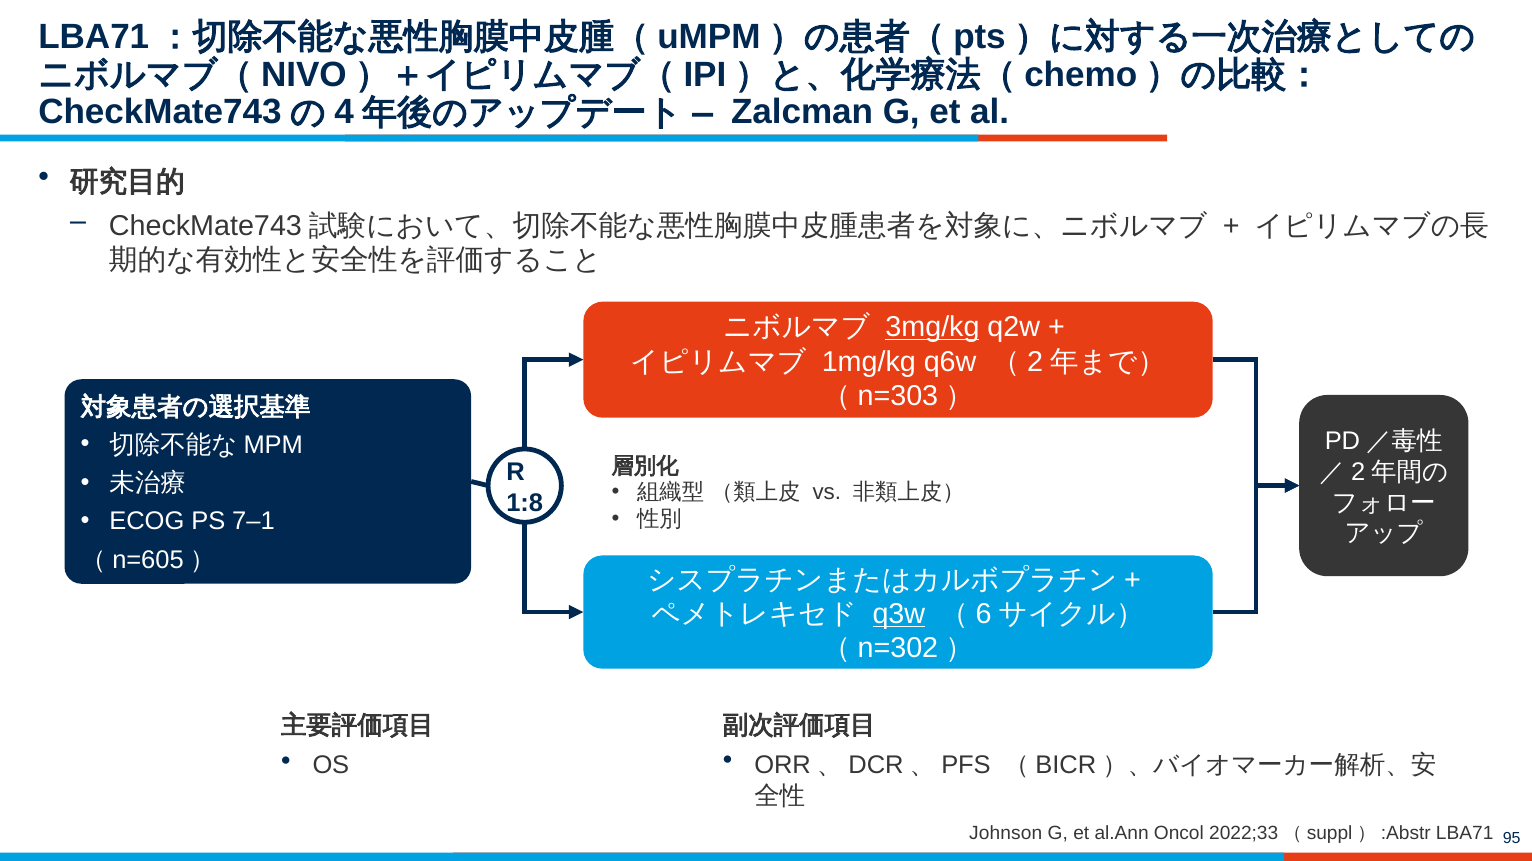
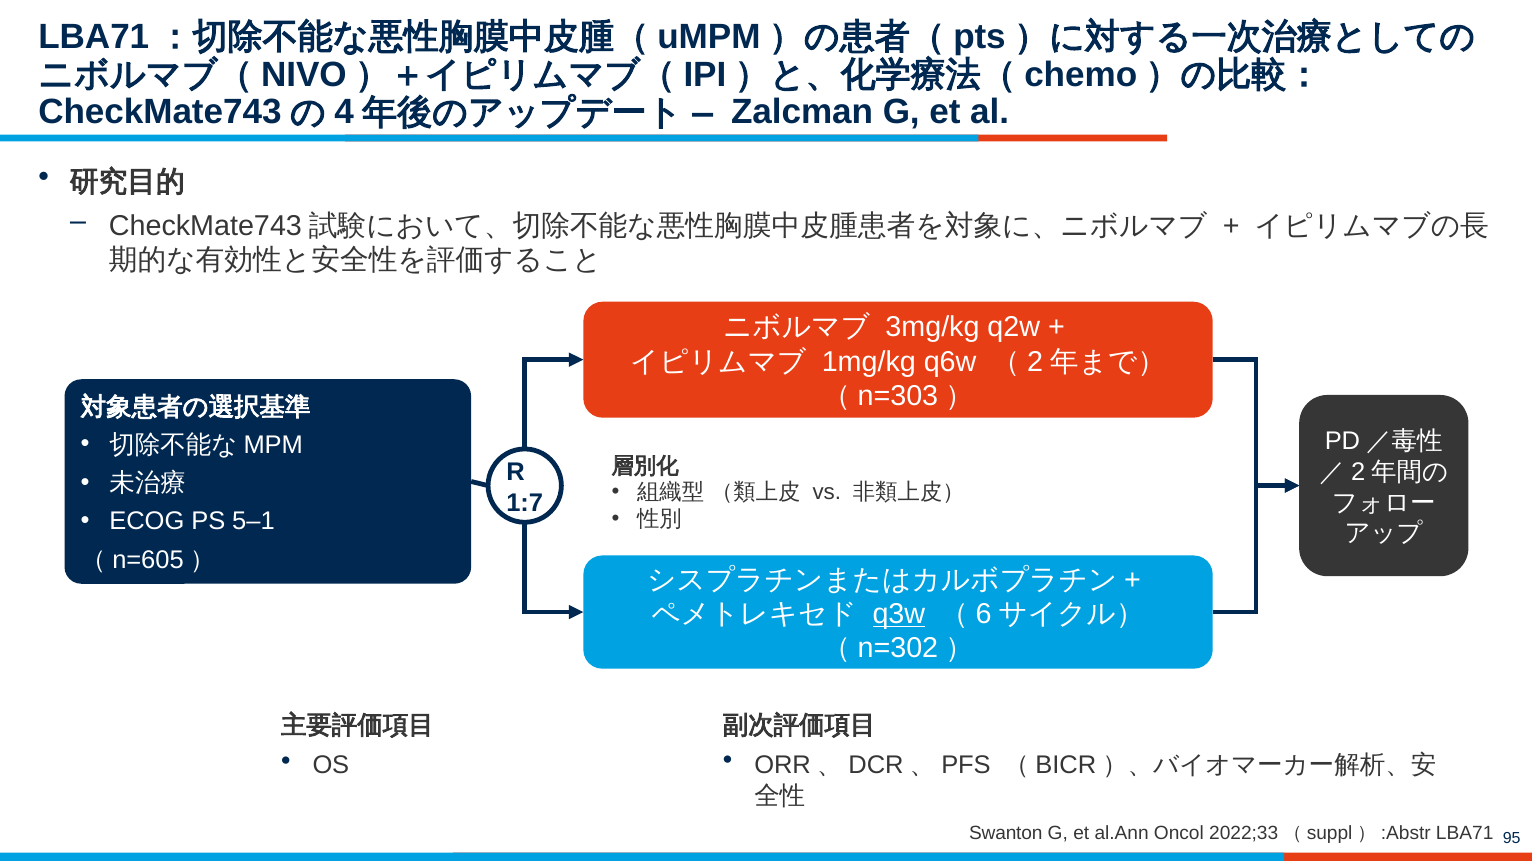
3mg/kg underline: present -> none
1:8: 1:8 -> 1:7
7–1: 7–1 -> 5–1
Johnson: Johnson -> Swanton
